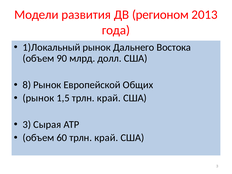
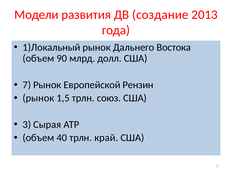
регионом: регионом -> создание
8: 8 -> 7
Общих: Общих -> Рензин
1,5 трлн край: край -> союз
60: 60 -> 40
